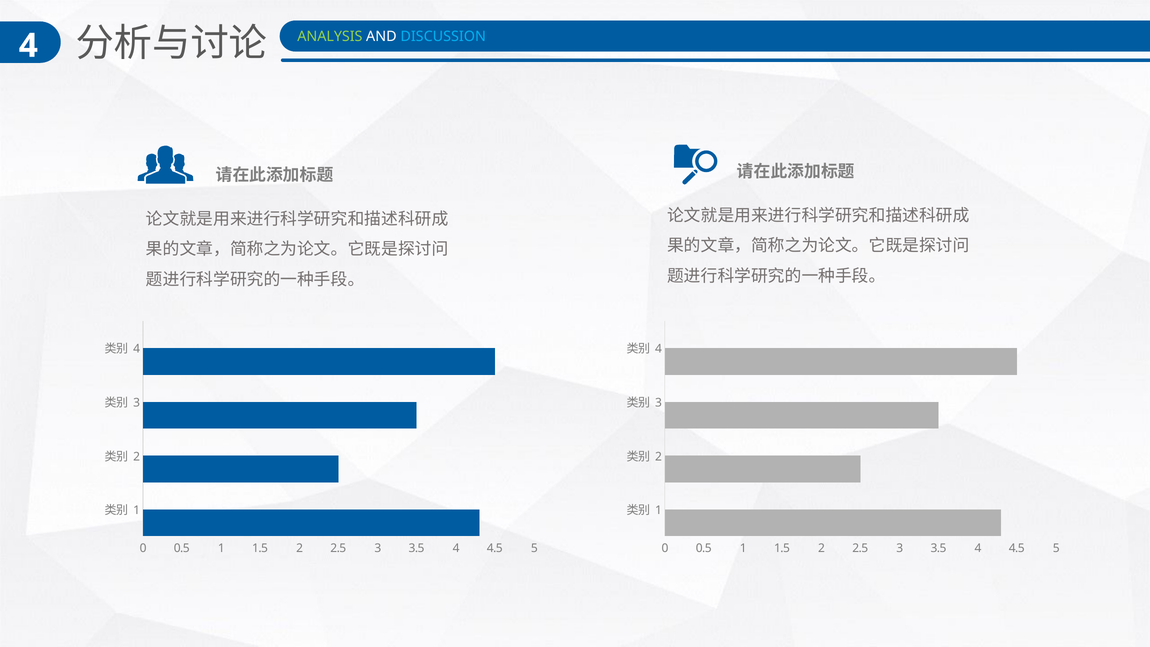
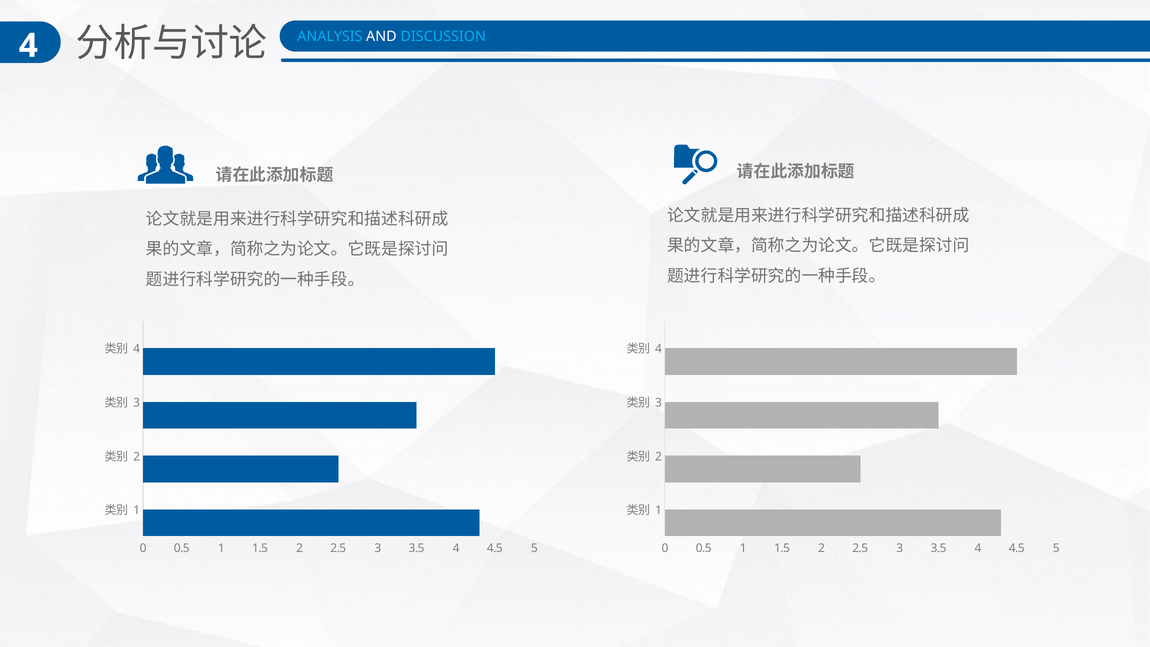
ANALYSIS colour: light green -> light blue
